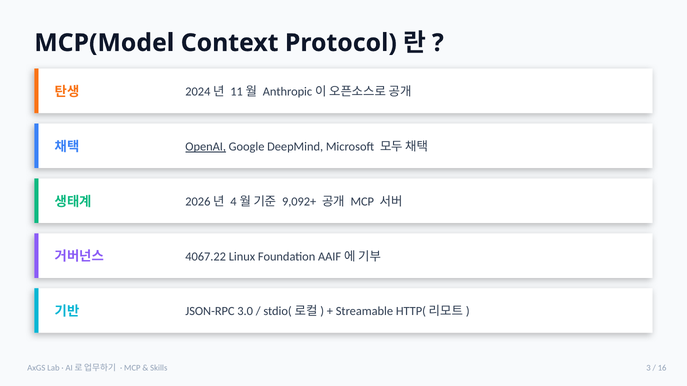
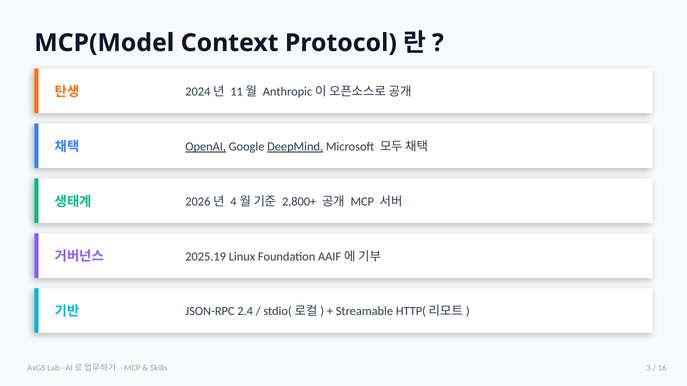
DeepMind underline: none -> present
9,092+: 9,092+ -> 2,800+
4067.22: 4067.22 -> 2025.19
3.0: 3.0 -> 2.4
